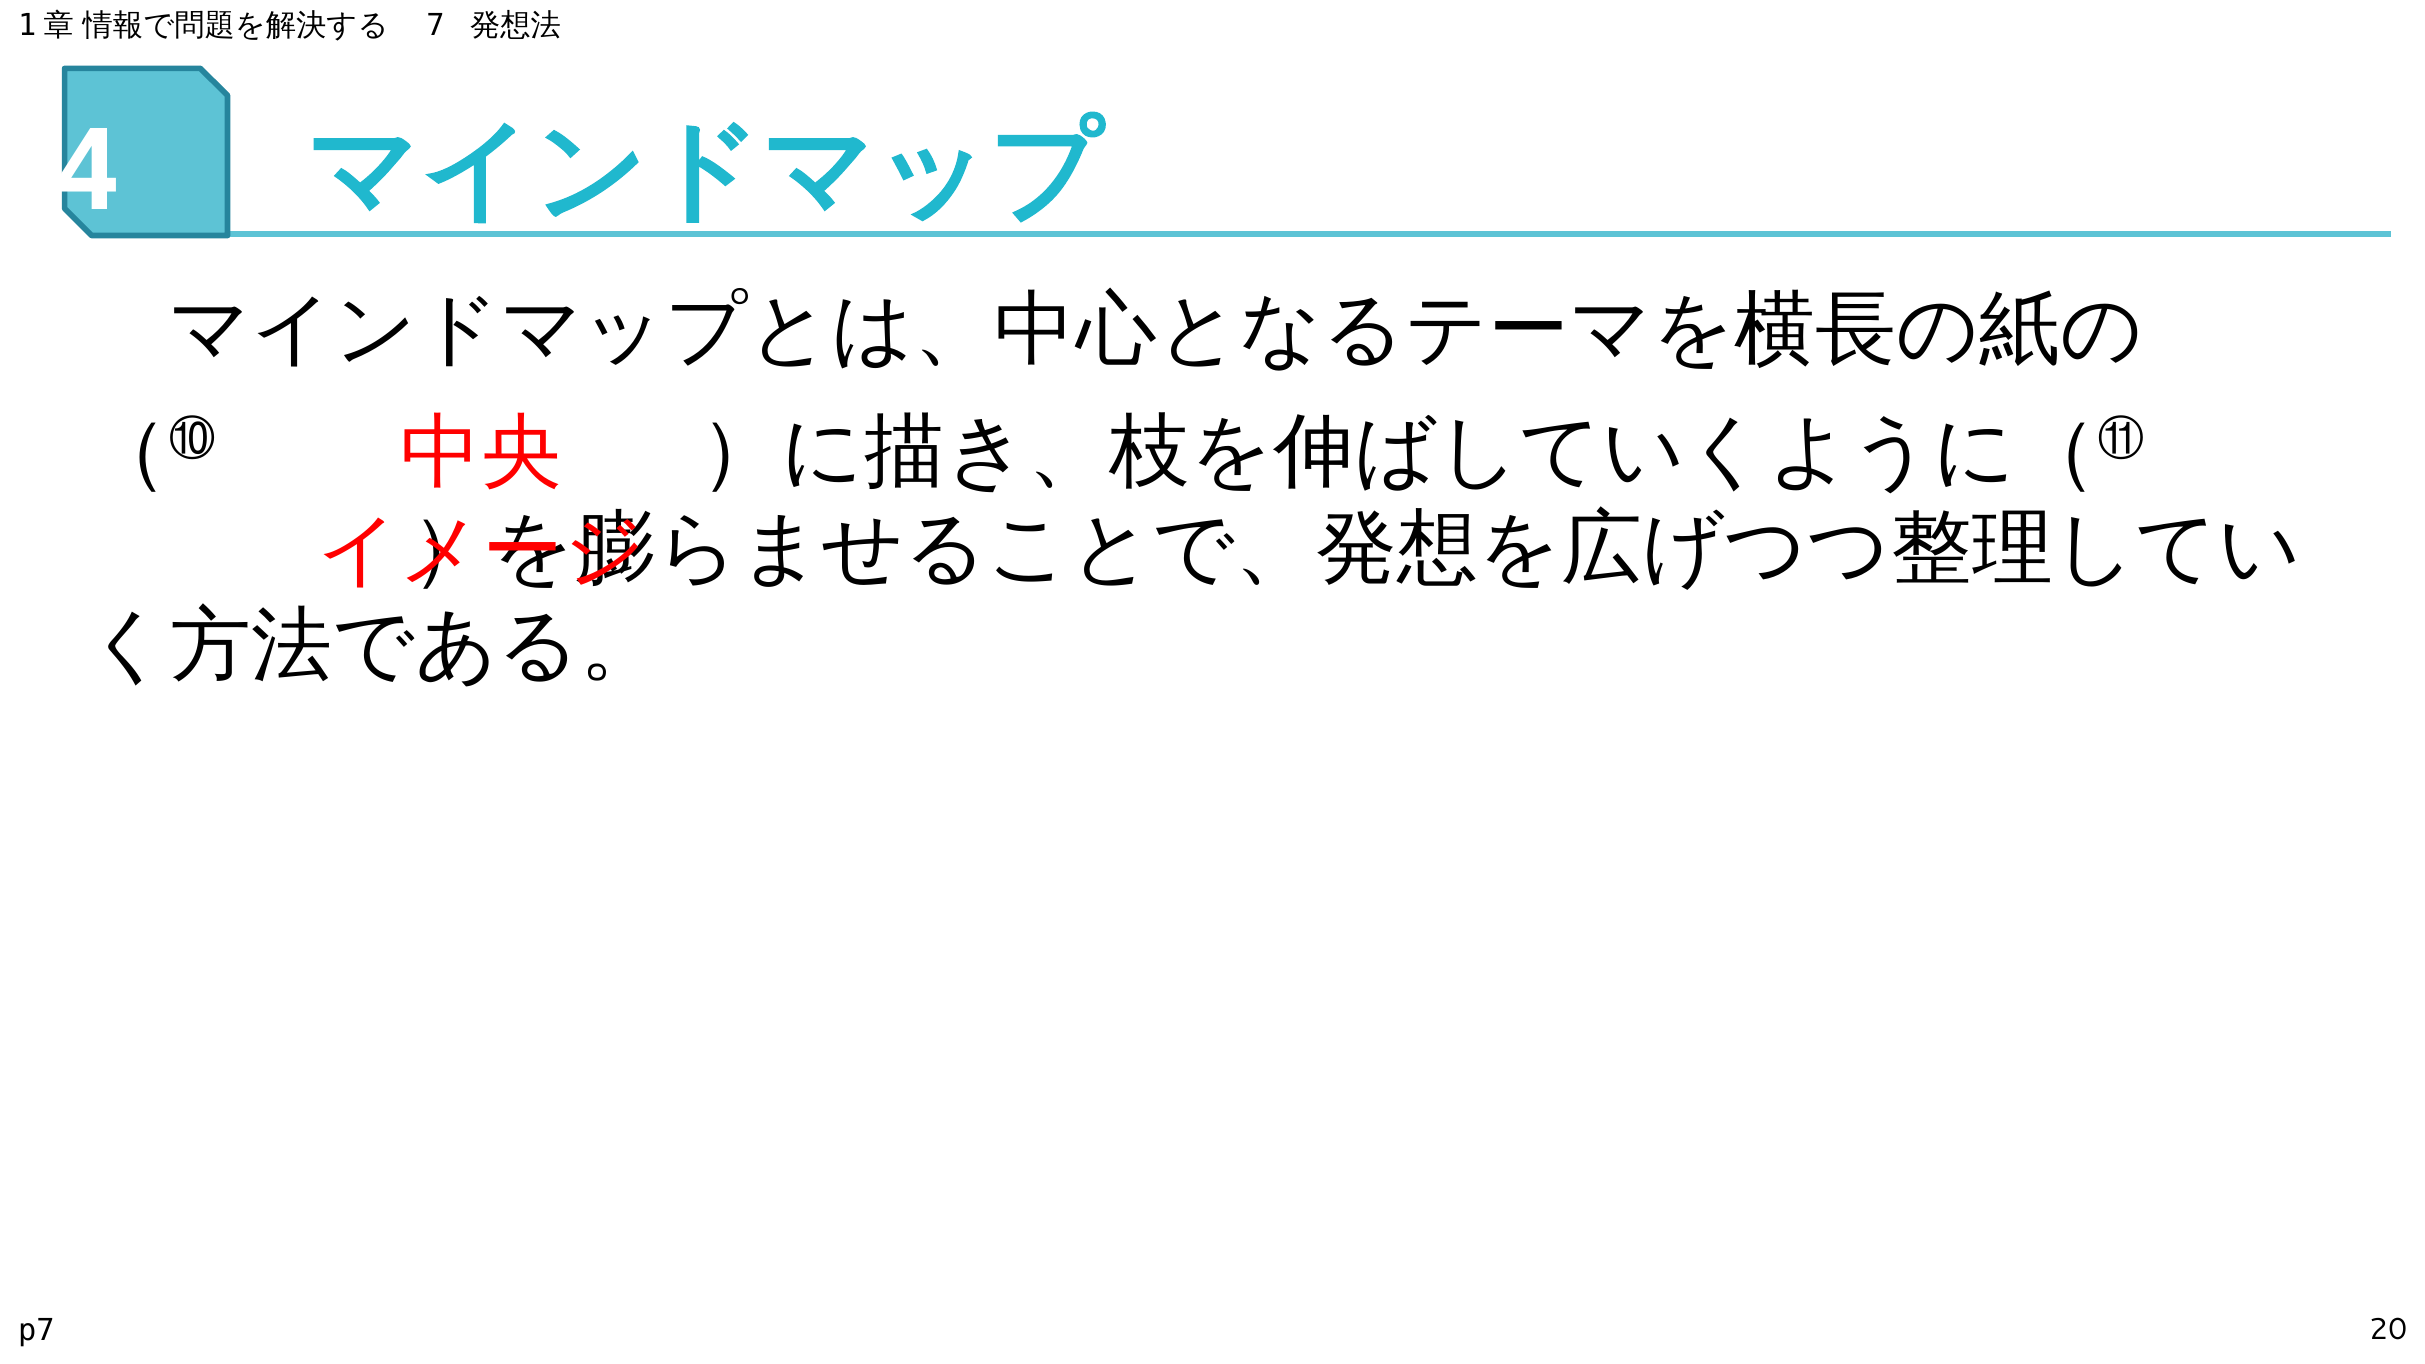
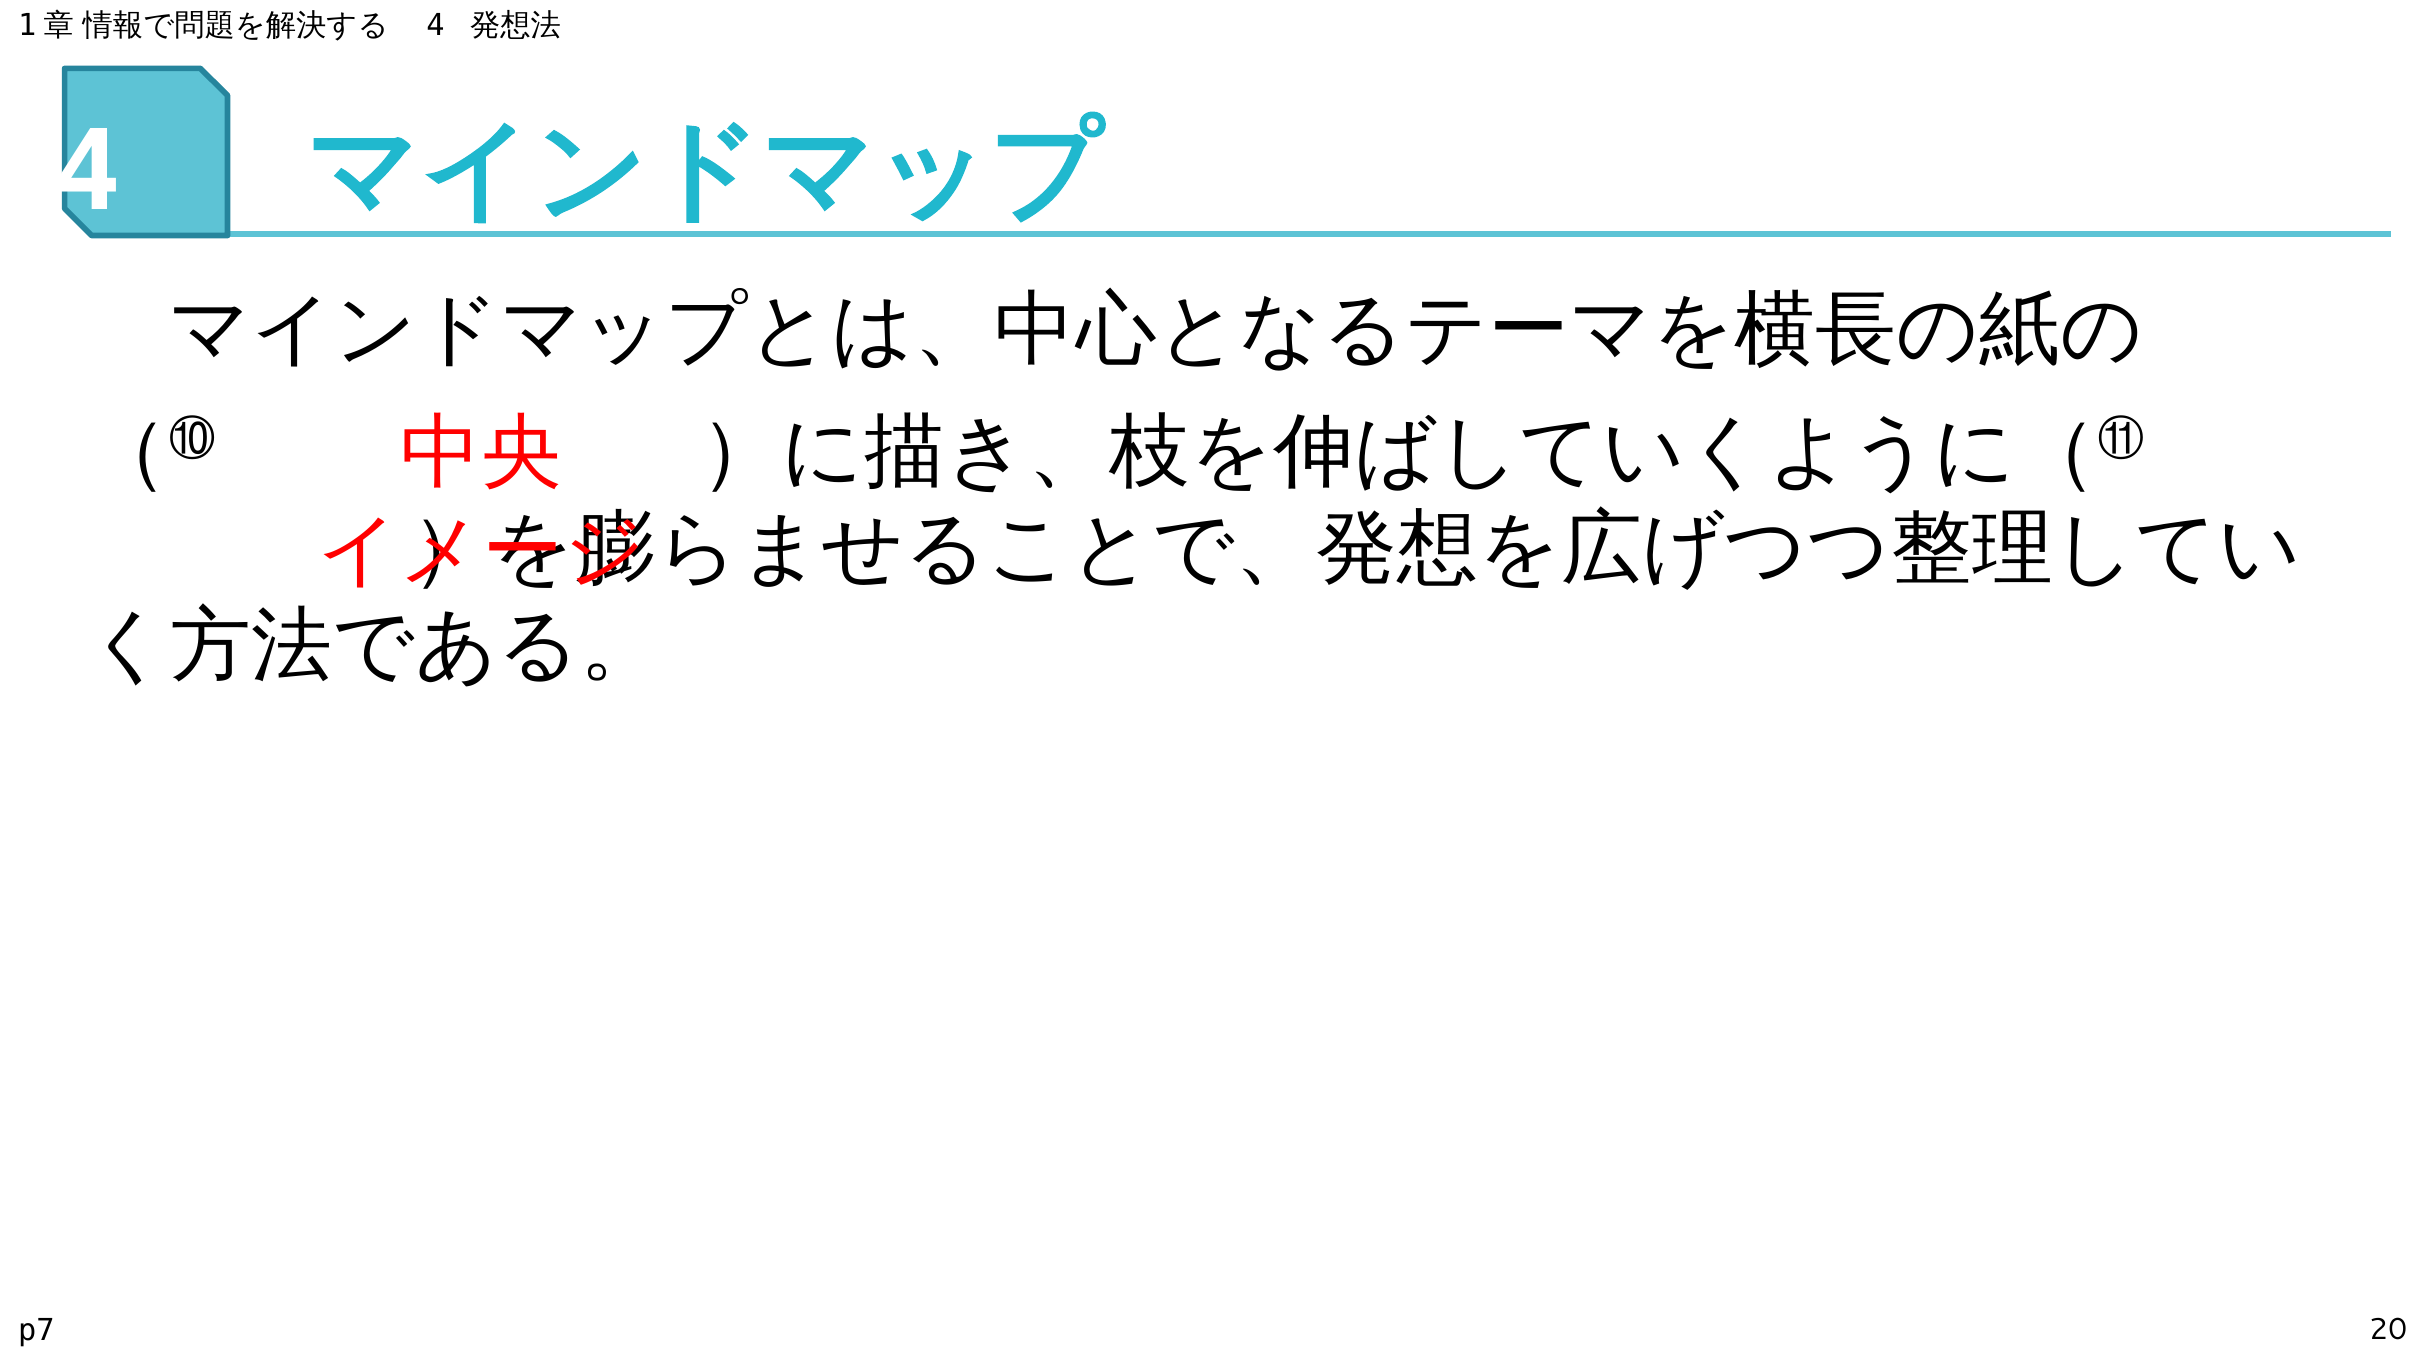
7 at (436, 25): 7 -> 4
